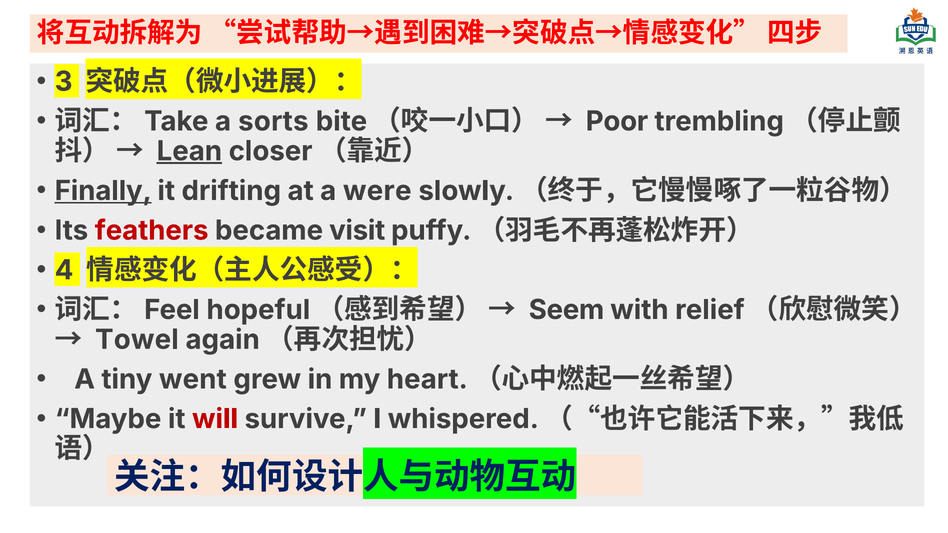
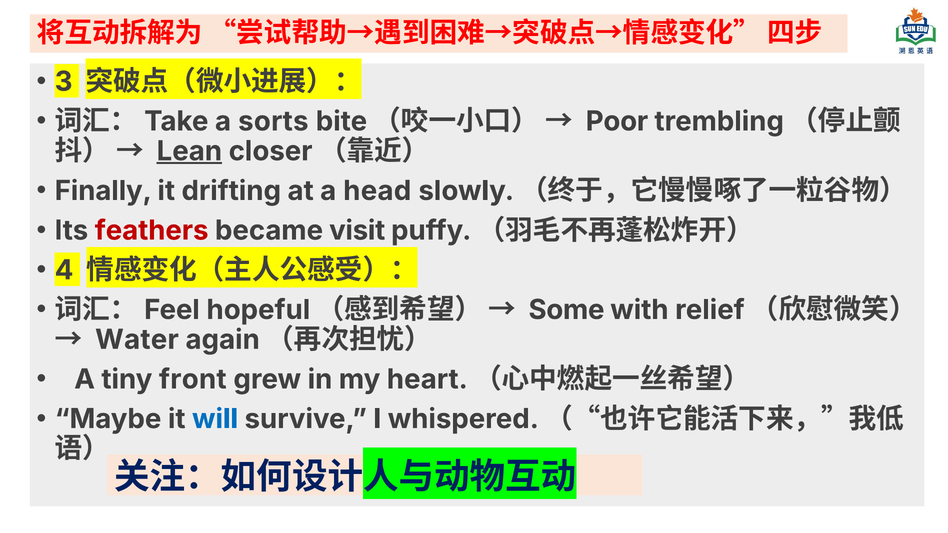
Finally underline: present -> none
were: were -> head
Seem: Seem -> Some
Towel: Towel -> Water
went: went -> front
will colour: red -> blue
